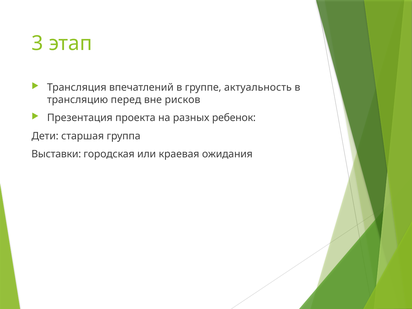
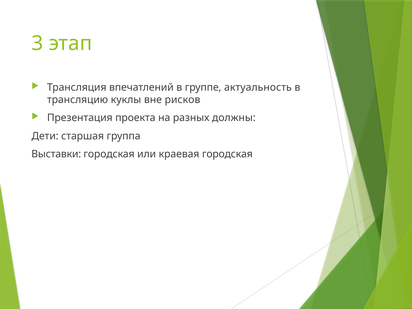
перед: перед -> куклы
ребенок: ребенок -> должны
краевая ожидания: ожидания -> городская
